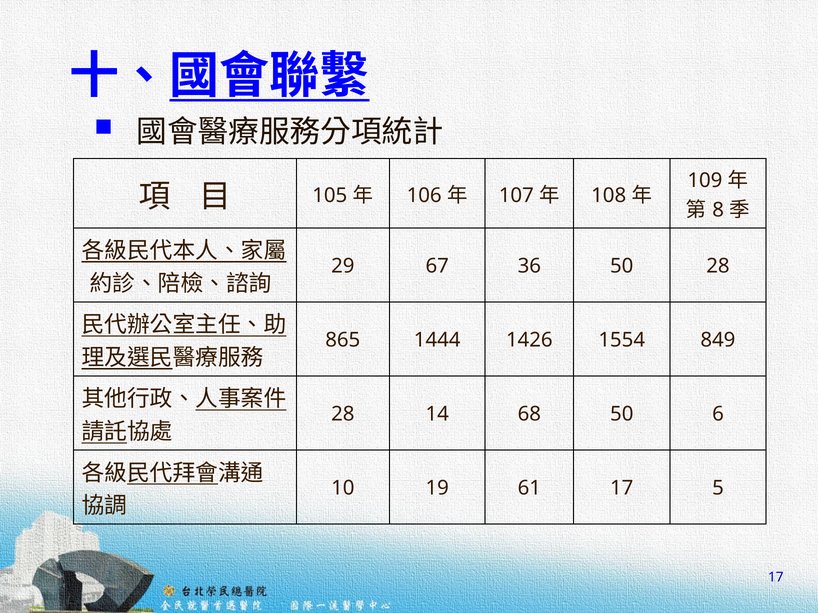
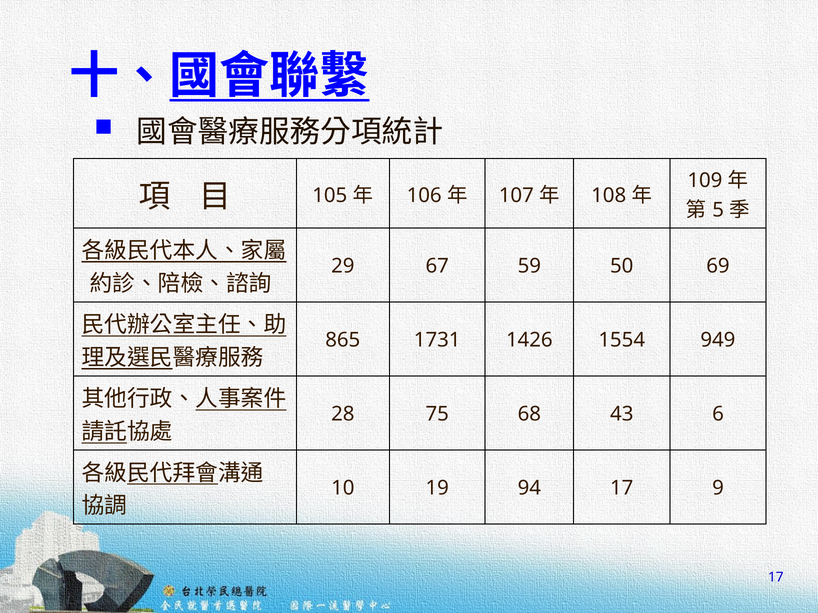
8: 8 -> 5
36: 36 -> 59
50 28: 28 -> 69
1444: 1444 -> 1731
849: 849 -> 949
14: 14 -> 75
68 50: 50 -> 43
61: 61 -> 94
5: 5 -> 9
